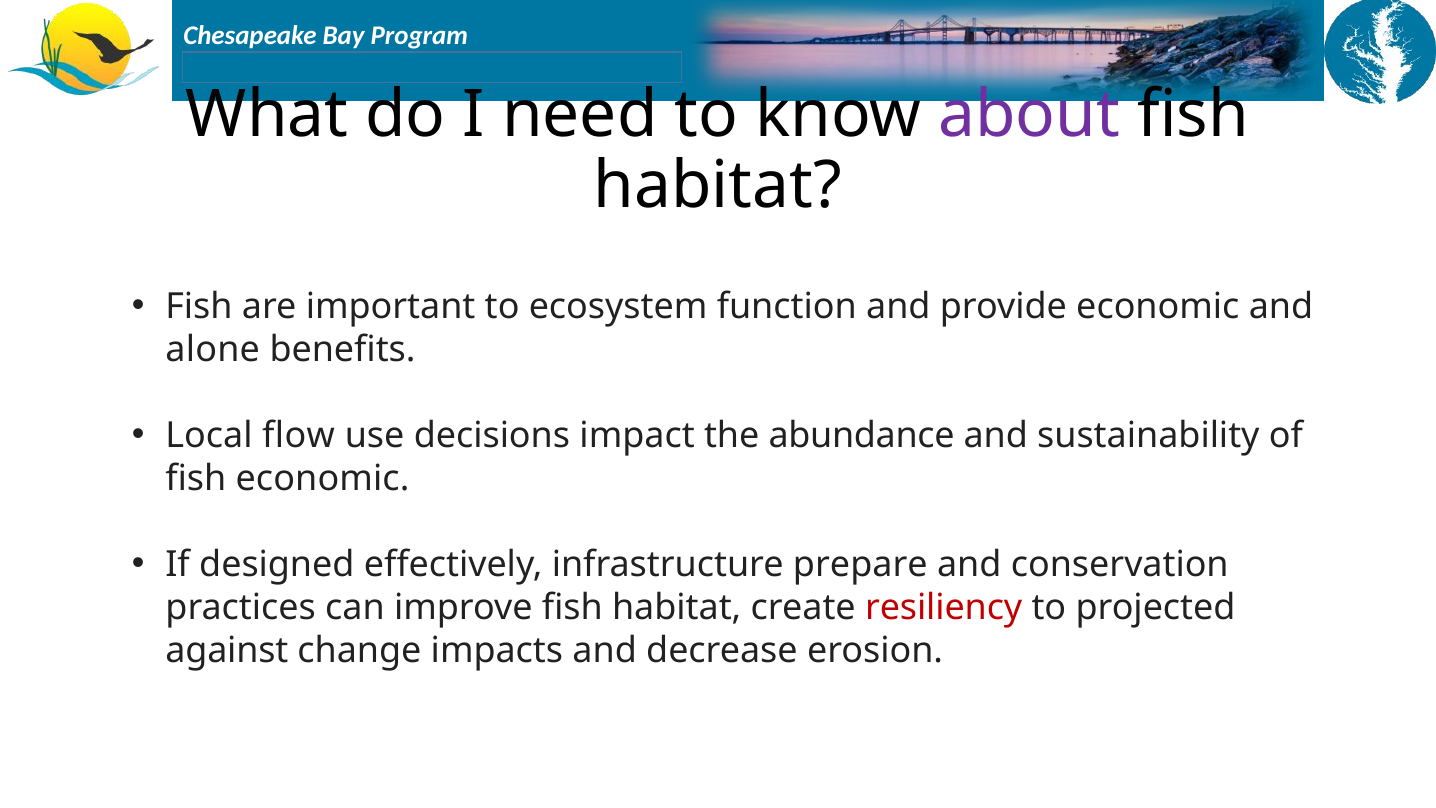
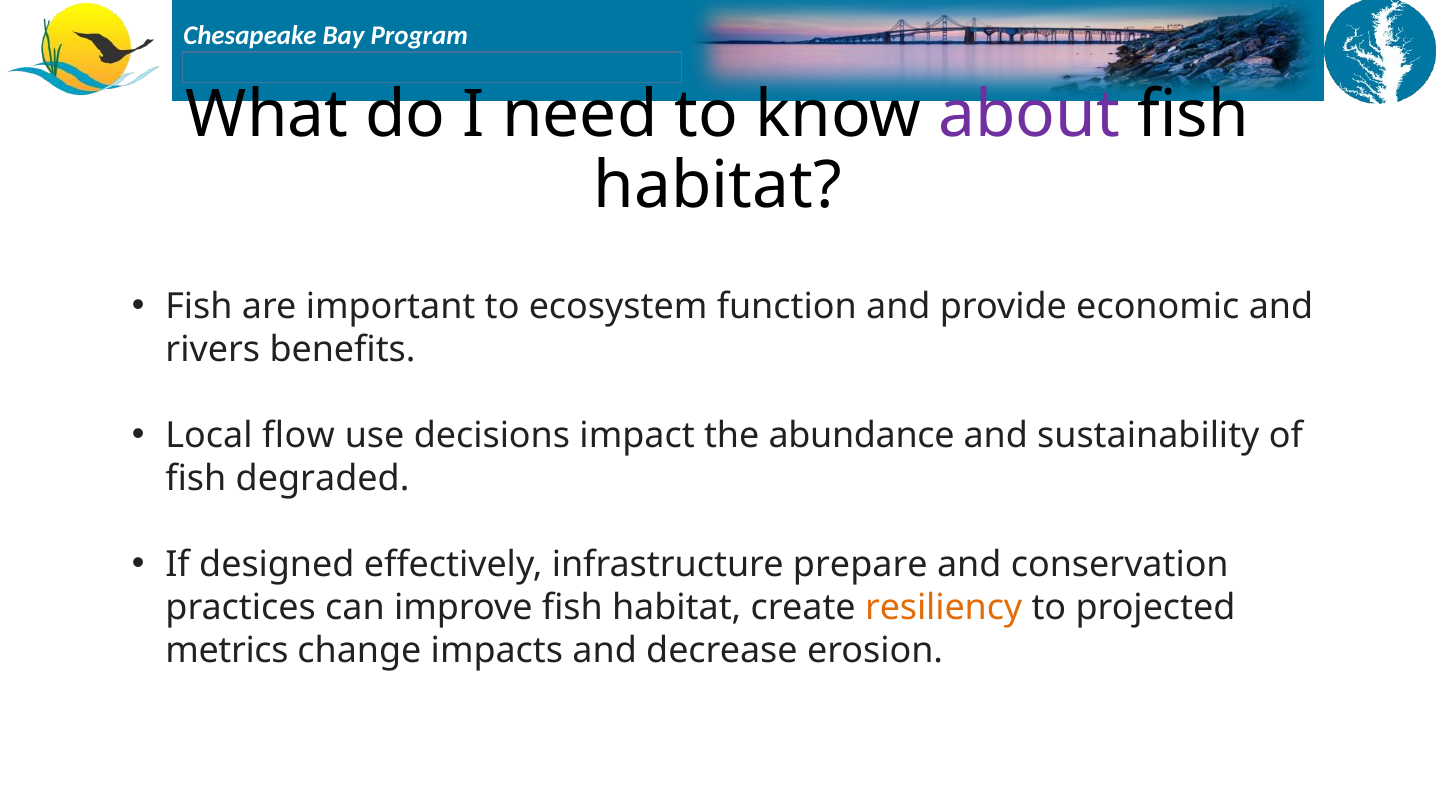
alone: alone -> rivers
fish economic: economic -> degraded
resiliency colour: red -> orange
against: against -> metrics
